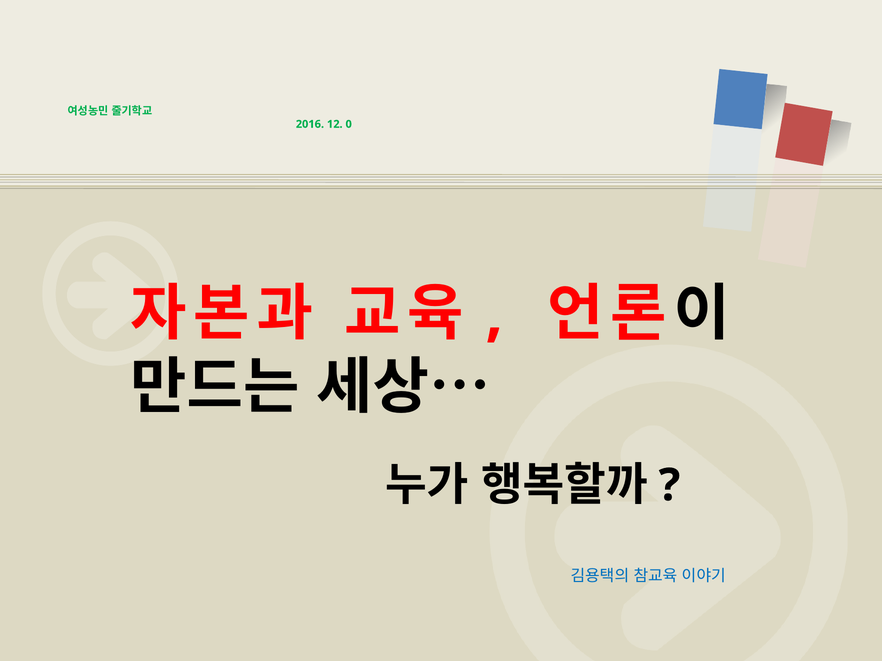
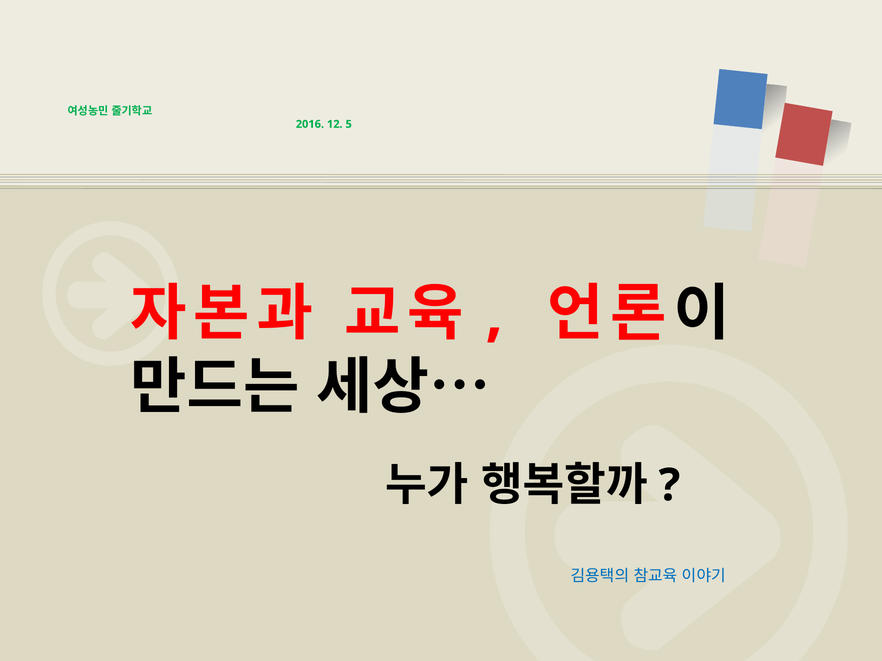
0: 0 -> 5
